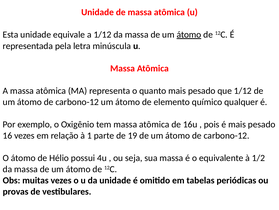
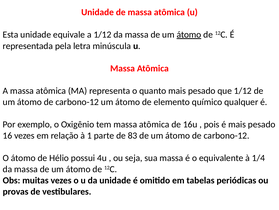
19: 19 -> 83
1/2: 1/2 -> 1/4
